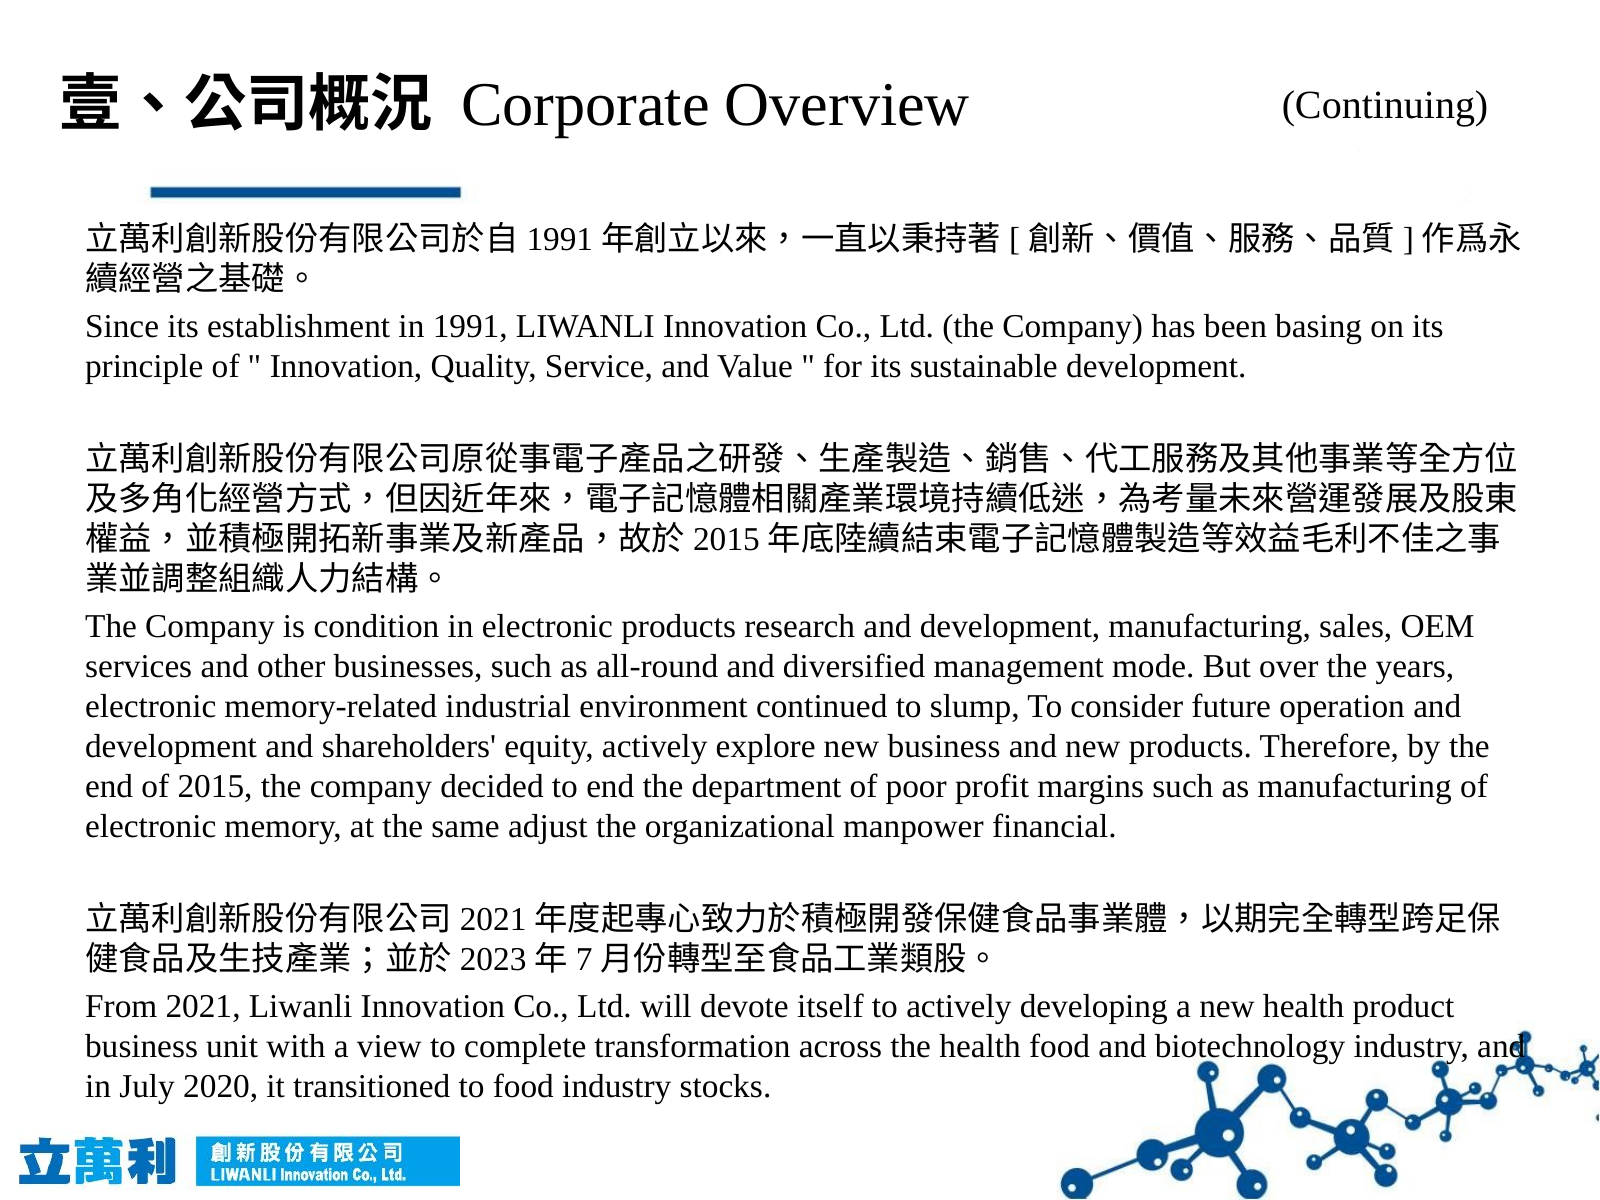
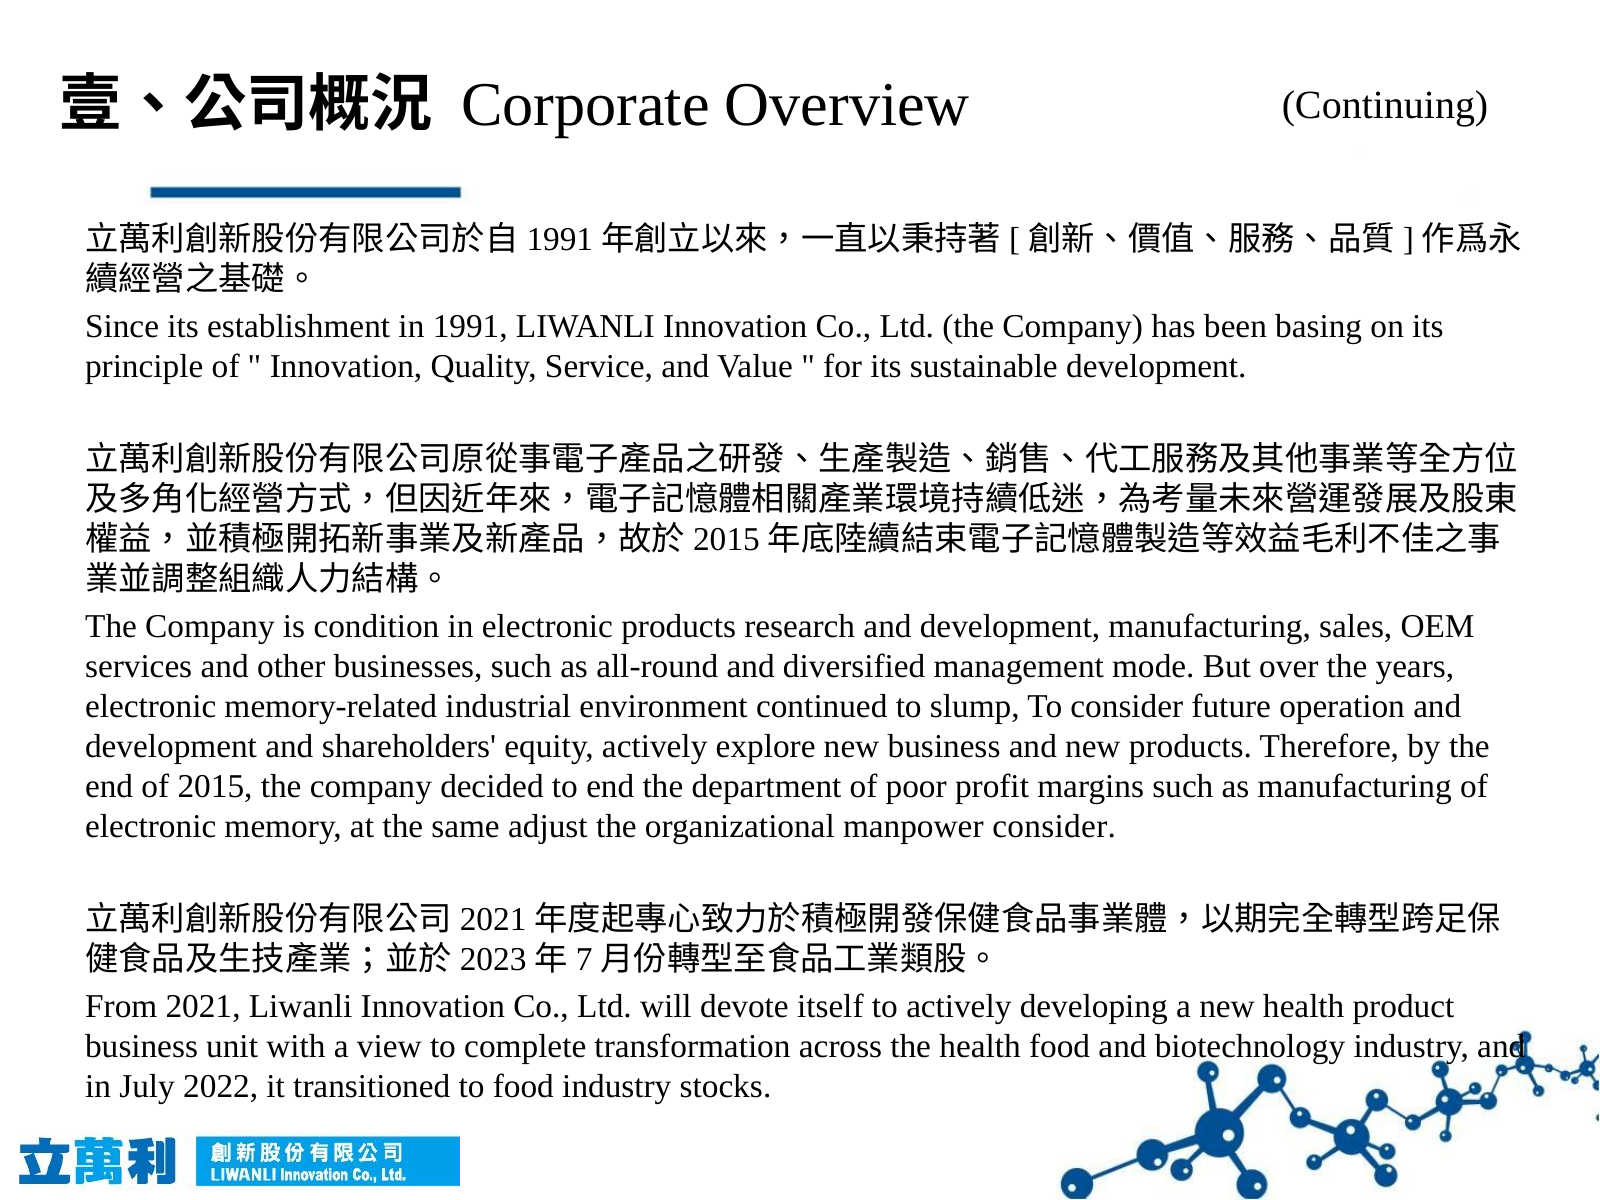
manpower financial: financial -> consider
2020: 2020 -> 2022
